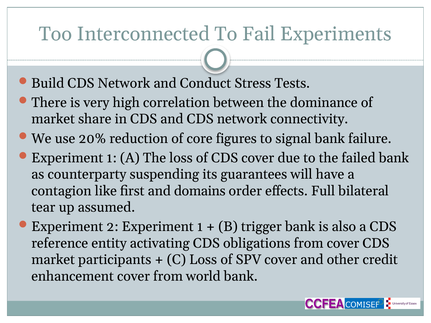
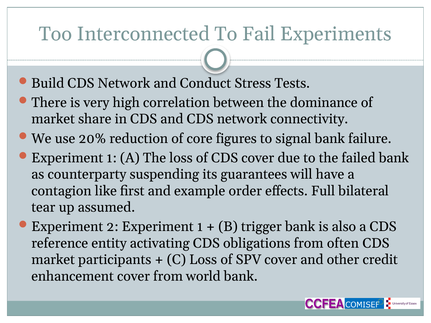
domains: domains -> example
from cover: cover -> often
